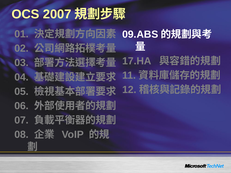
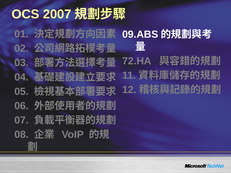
17.HA: 17.HA -> 72.HA
